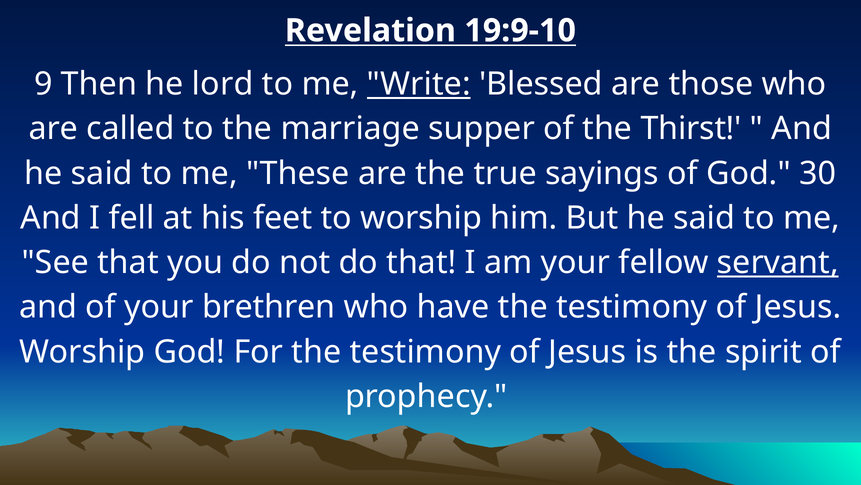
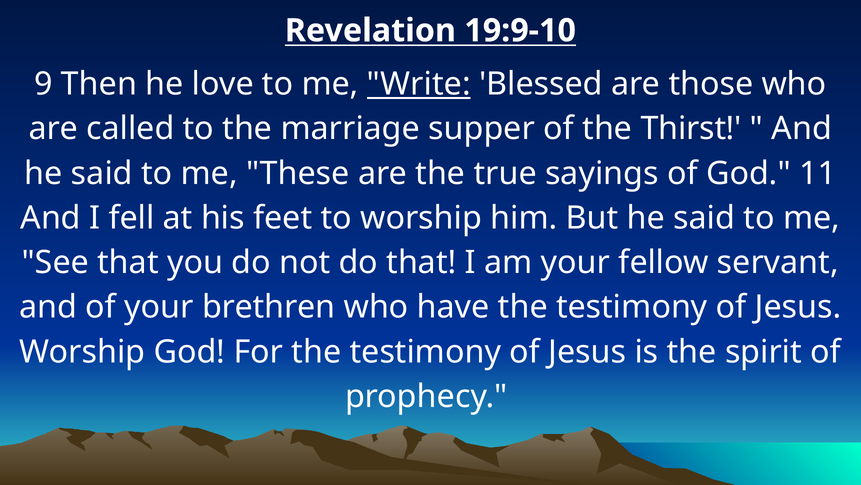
lord: lord -> love
30: 30 -> 11
servant underline: present -> none
